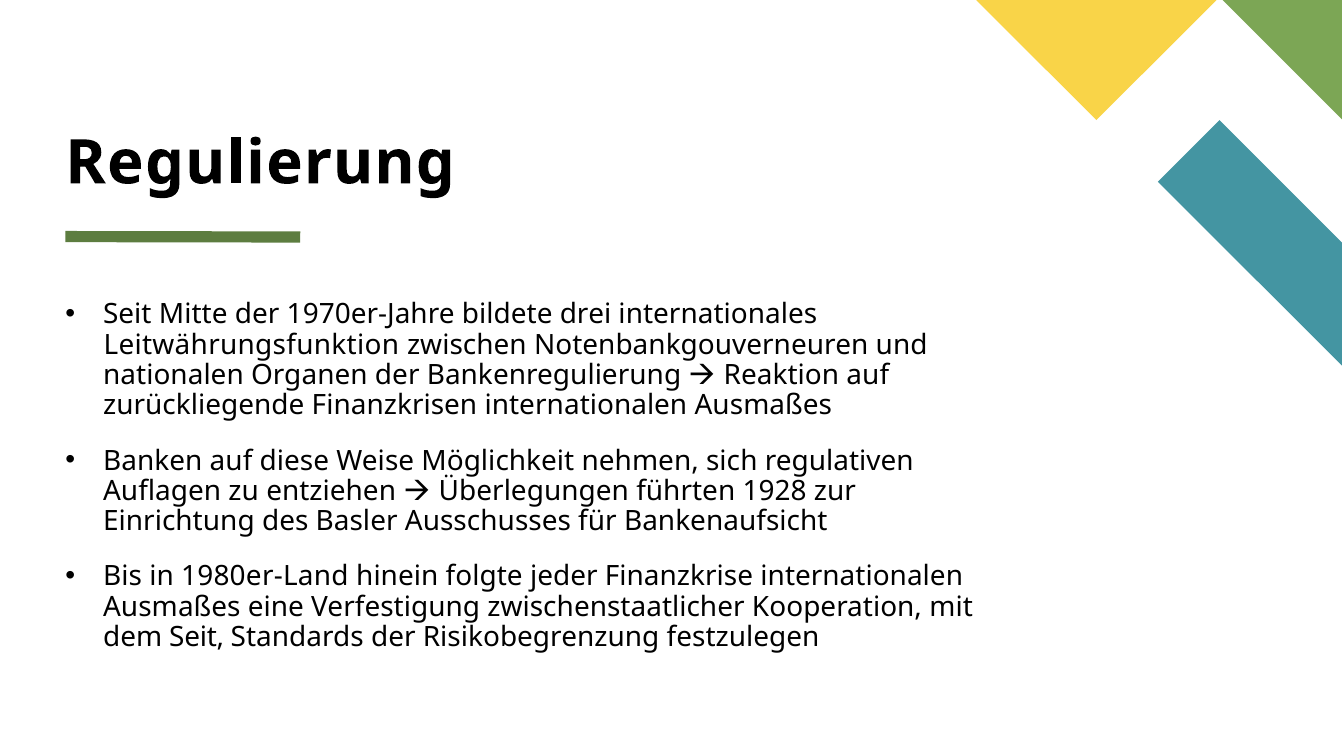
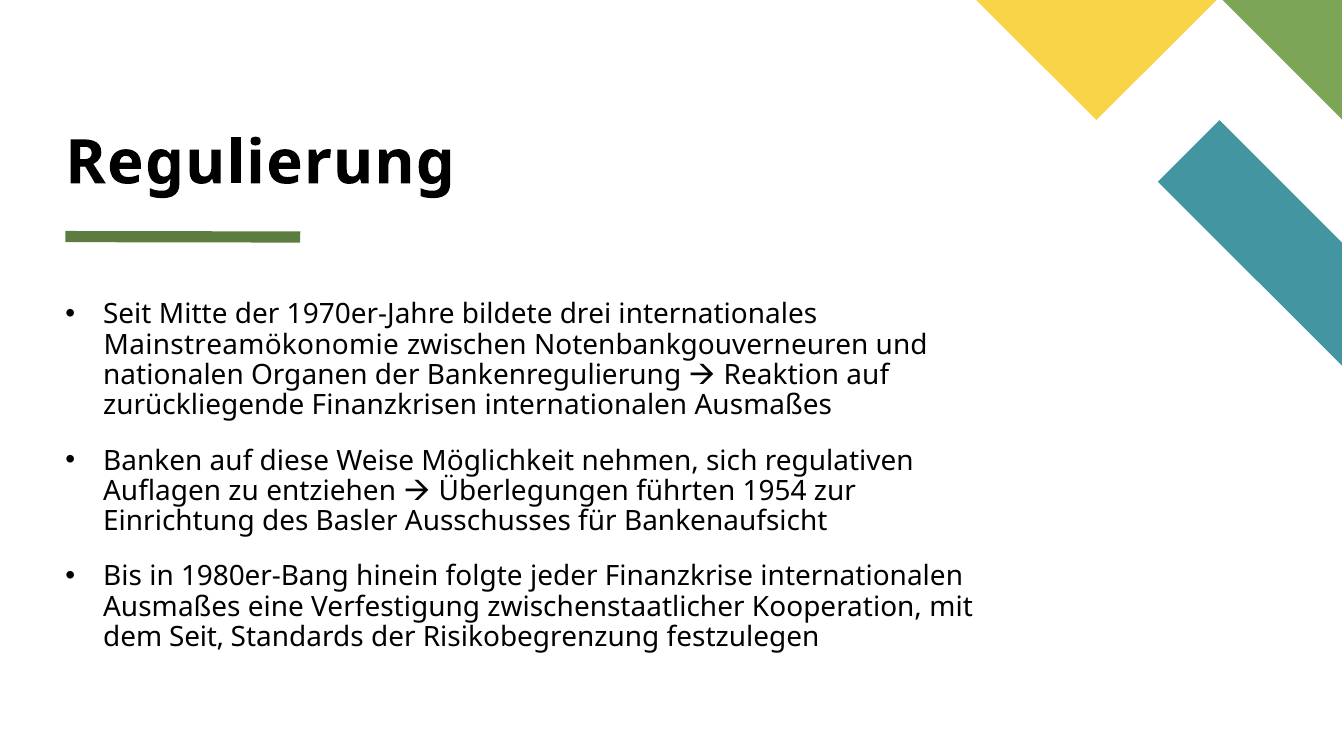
Leitwährungsfunktion: Leitwährungsfunktion -> Mainstreamökonomie
1928: 1928 -> 1954
1980er-Land: 1980er-Land -> 1980er-Bang
